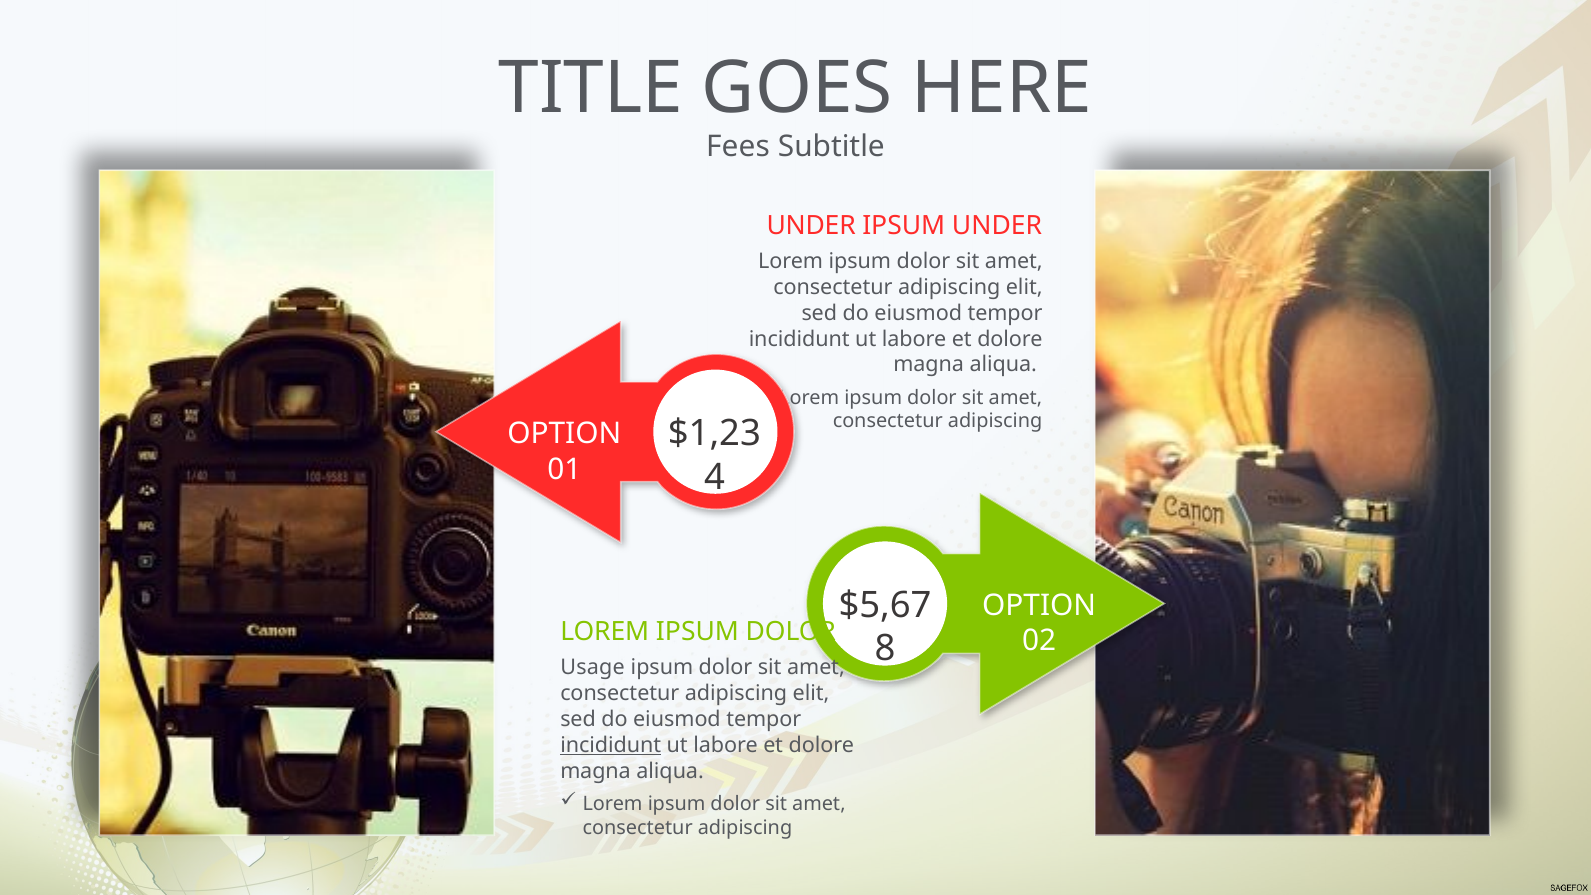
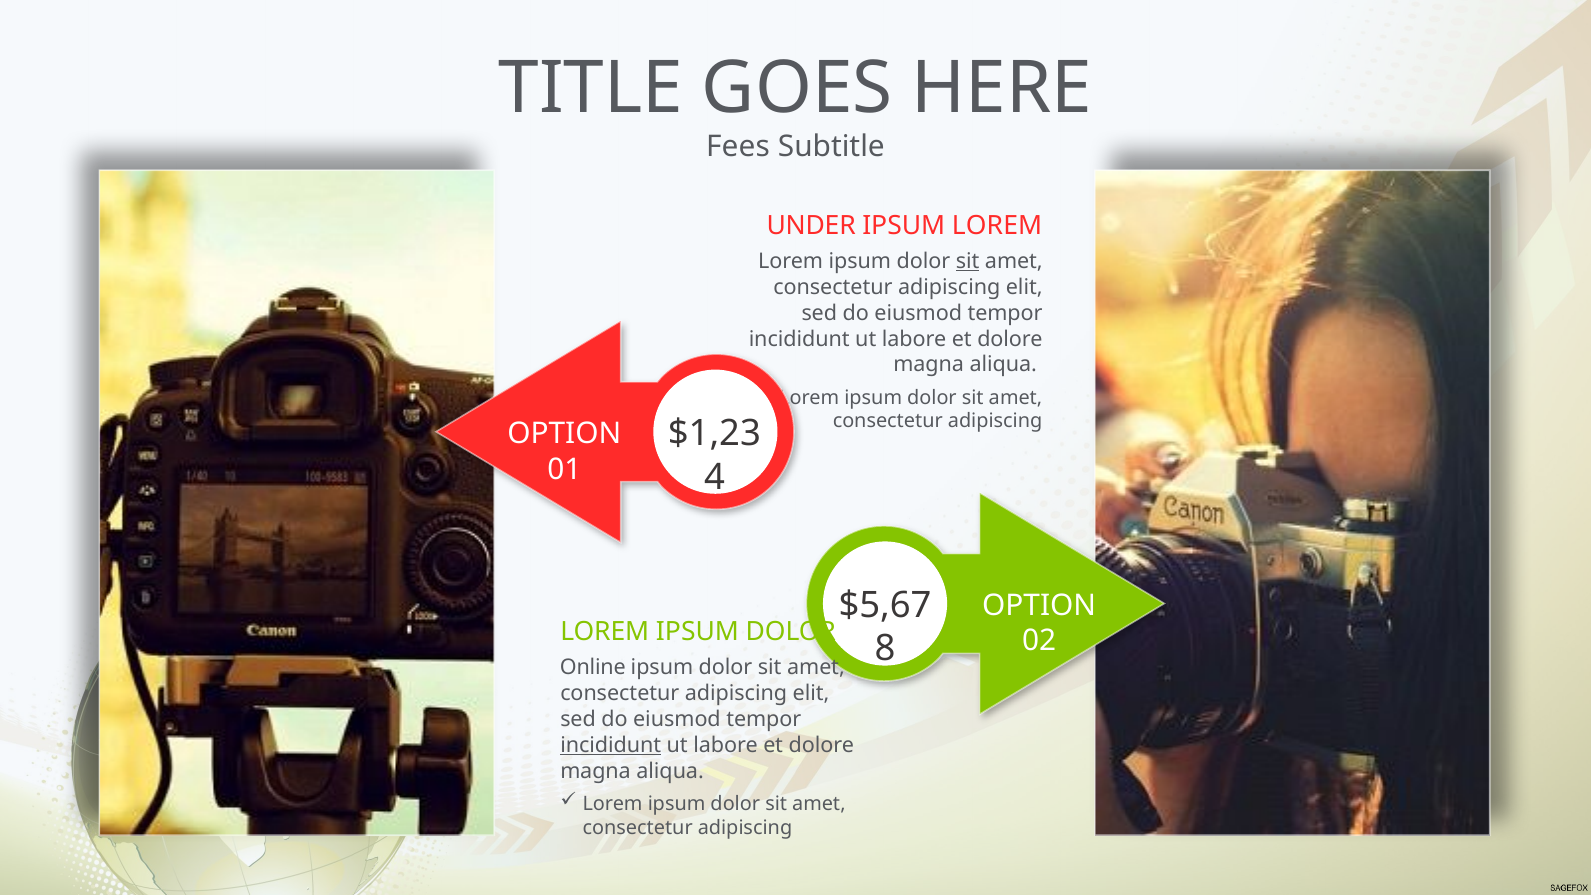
IPSUM UNDER: UNDER -> LOREM
sit at (968, 261) underline: none -> present
Usage: Usage -> Online
